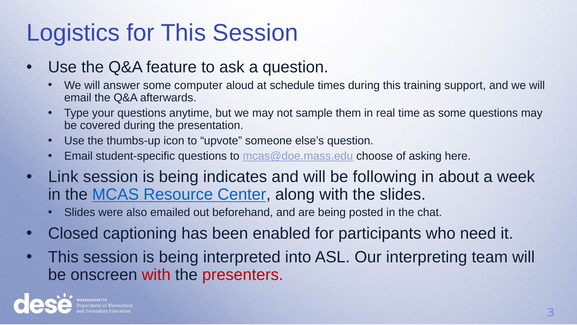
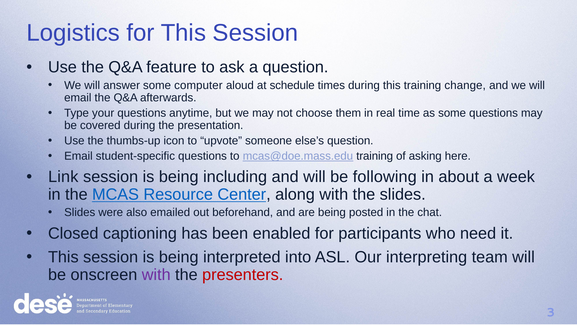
support: support -> change
sample: sample -> choose
mcas@doe.mass.edu choose: choose -> training
indicates: indicates -> including
with at (156, 274) colour: red -> purple
